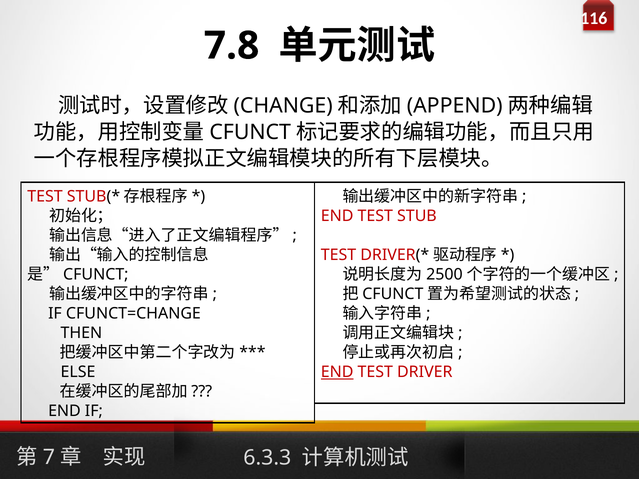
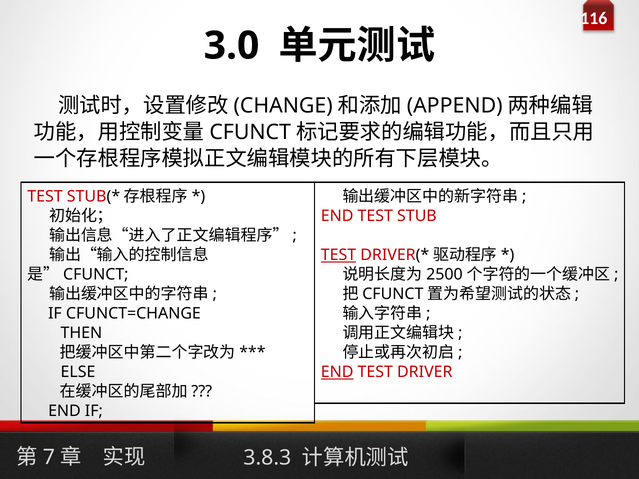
7.8: 7.8 -> 3.0
TEST at (339, 255) underline: none -> present
6.3.3: 6.3.3 -> 3.8.3
